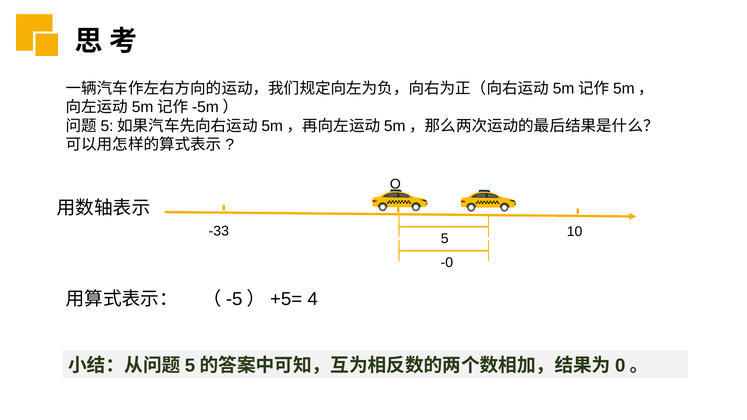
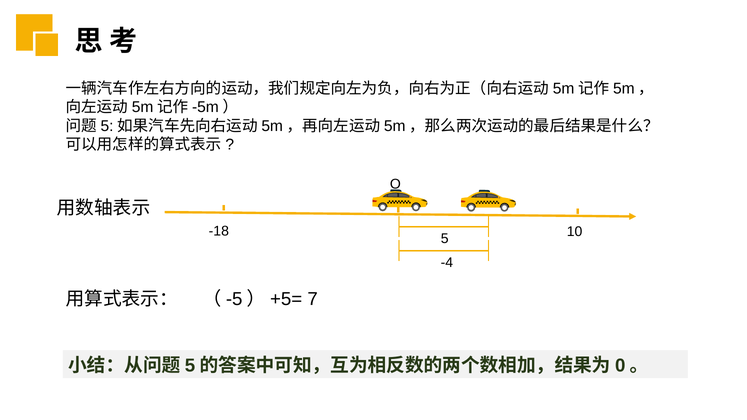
-33: -33 -> -18
-0: -0 -> -4
4: 4 -> 7
